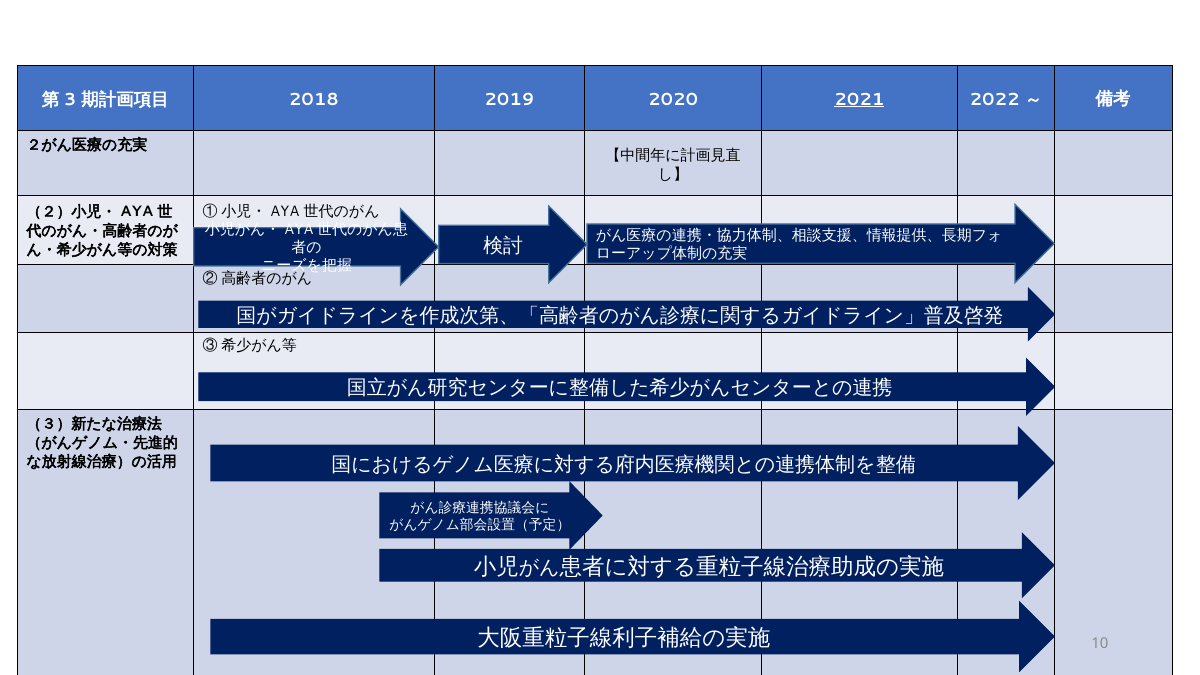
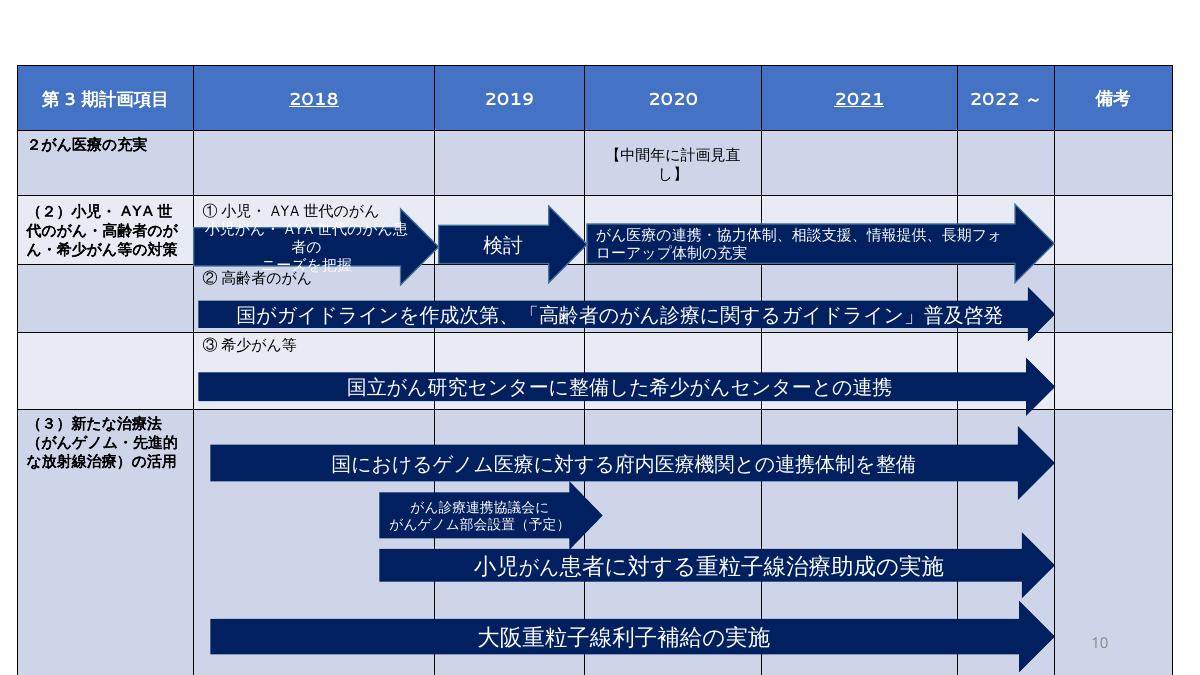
2018 underline: none -> present
